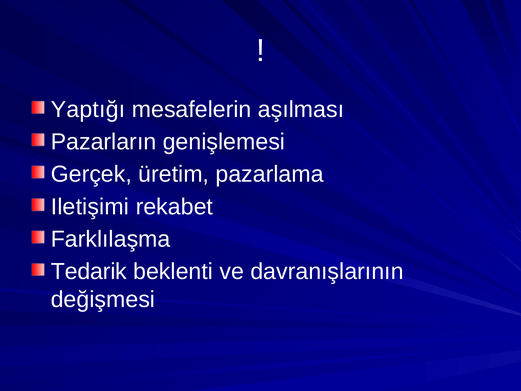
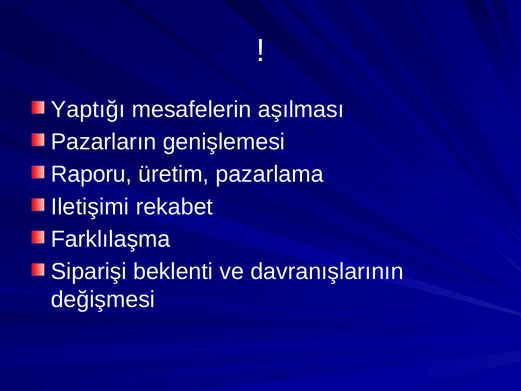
Gerçek: Gerçek -> Raporu
Tedarik: Tedarik -> Siparişi
